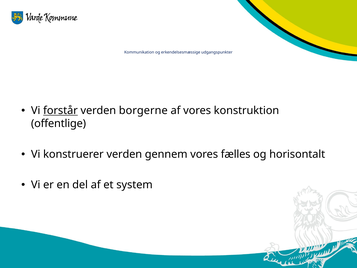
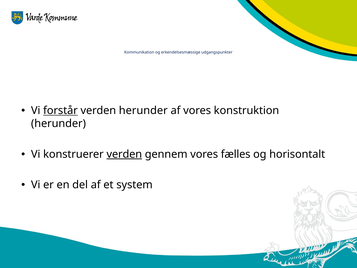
verden borgerne: borgerne -> herunder
offentlige at (59, 124): offentlige -> herunder
verden at (124, 154) underline: none -> present
